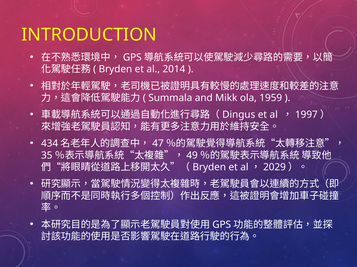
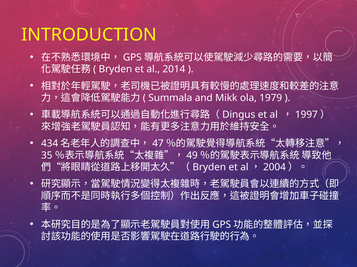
1959: 1959 -> 1979
2029: 2029 -> 2004
